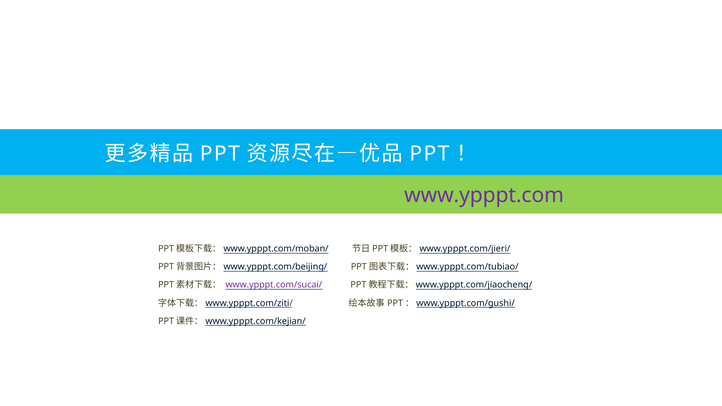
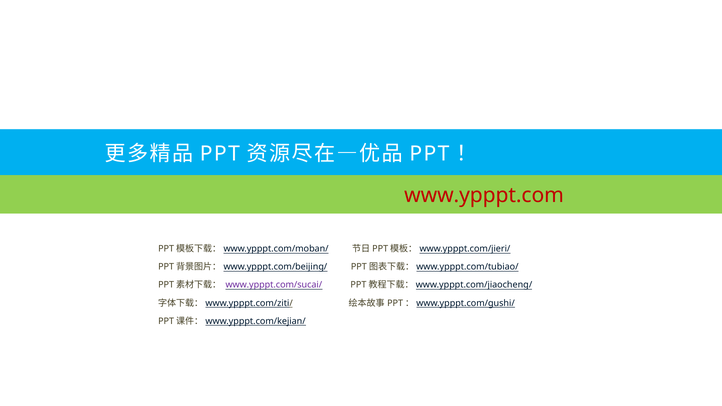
www.ypppt.com colour: purple -> red
